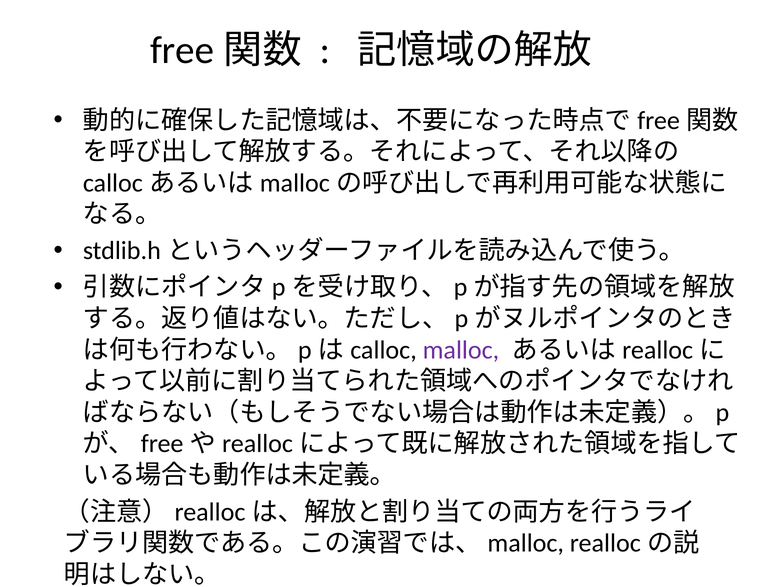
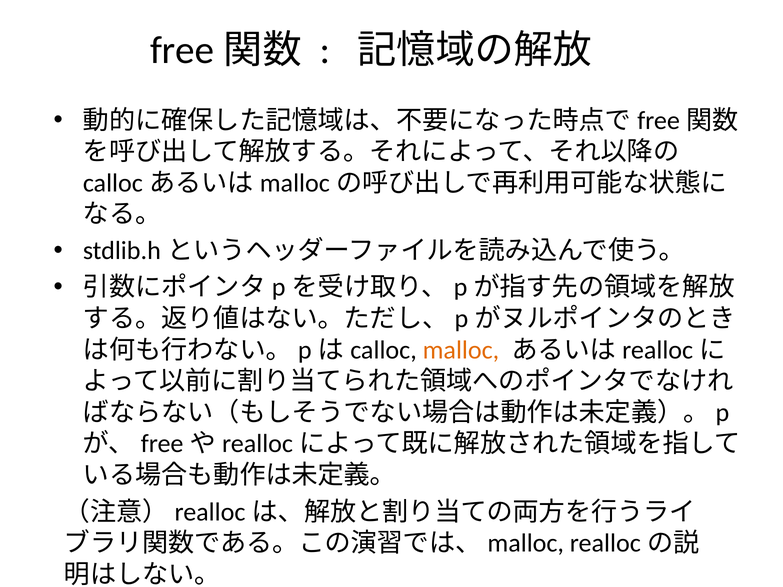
malloc colour: purple -> orange
